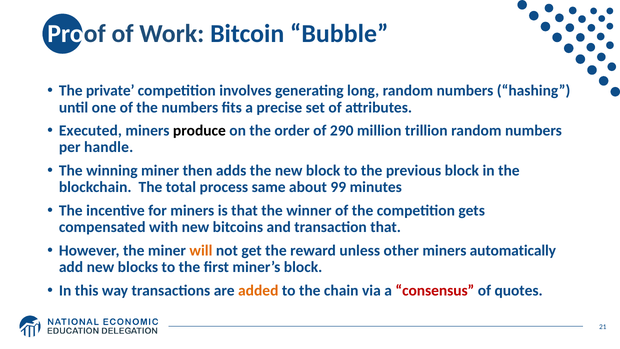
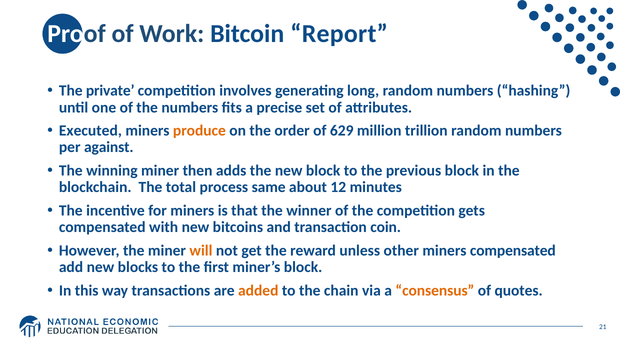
Bubble: Bubble -> Report
produce colour: black -> orange
290: 290 -> 629
handle: handle -> against
99: 99 -> 12
transaction that: that -> coin
miners automatically: automatically -> compensated
consensus colour: red -> orange
